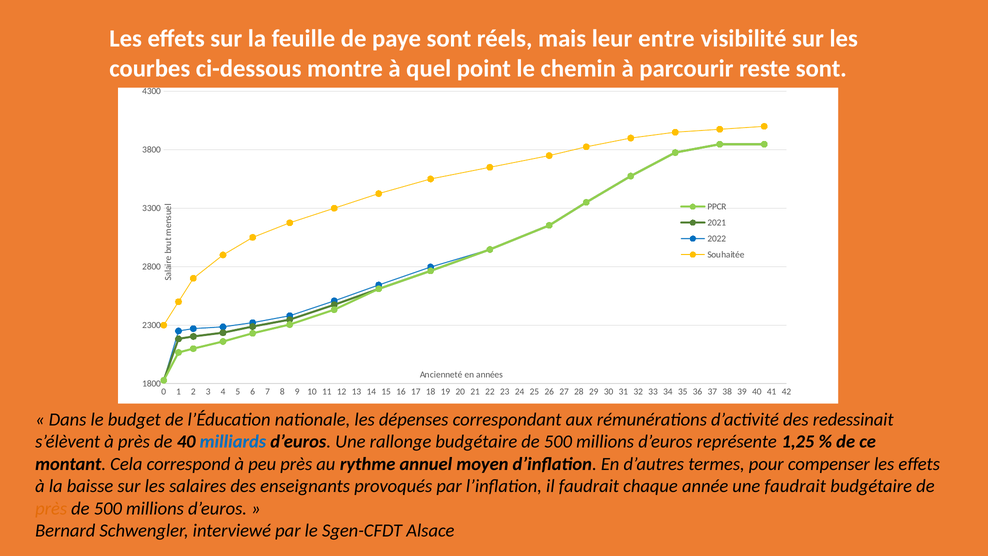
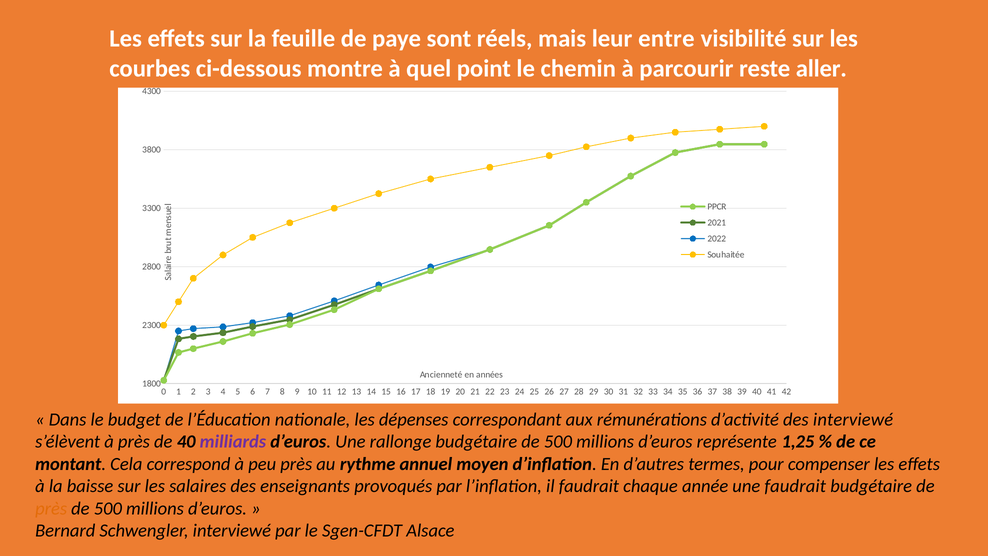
reste sont: sont -> aller
des redessinait: redessinait -> interviewé
milliards colour: blue -> purple
